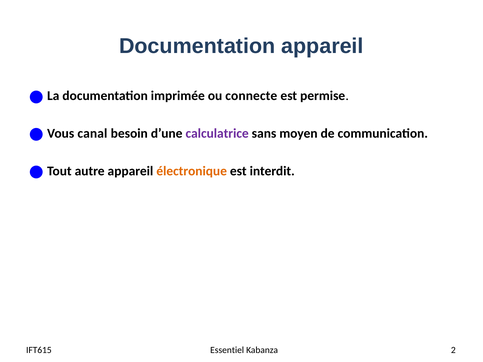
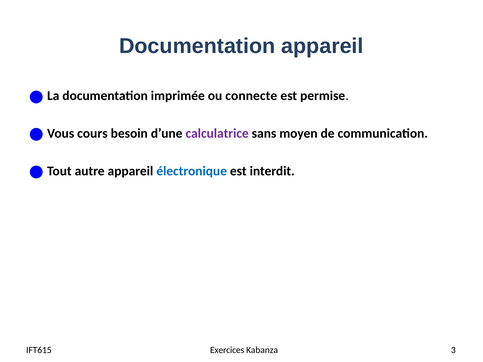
canal: canal -> cours
électronique colour: orange -> blue
Essentiel: Essentiel -> Exercices
2: 2 -> 3
